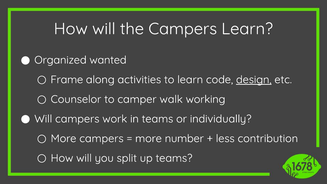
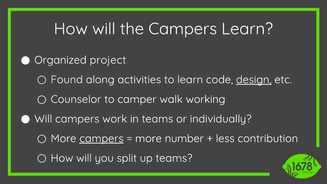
wanted: wanted -> project
Frame: Frame -> Found
campers at (101, 138) underline: none -> present
